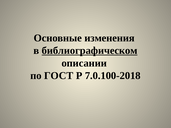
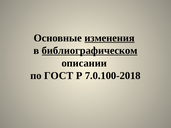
изменения underline: none -> present
